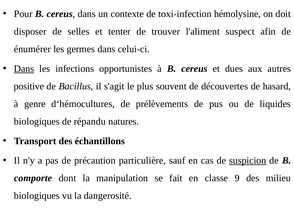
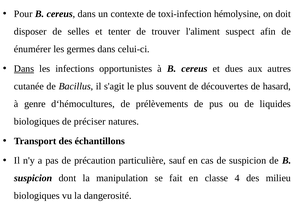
positive: positive -> cutanée
répandu: répandu -> préciser
suspicion at (248, 161) underline: present -> none
comporte at (33, 179): comporte -> suspicion
9: 9 -> 4
